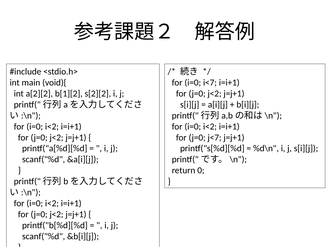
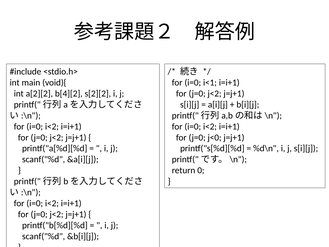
i<7: i<7 -> i<1
b[1][2: b[1][2 -> b[4][2
j<7: j<7 -> j<0
